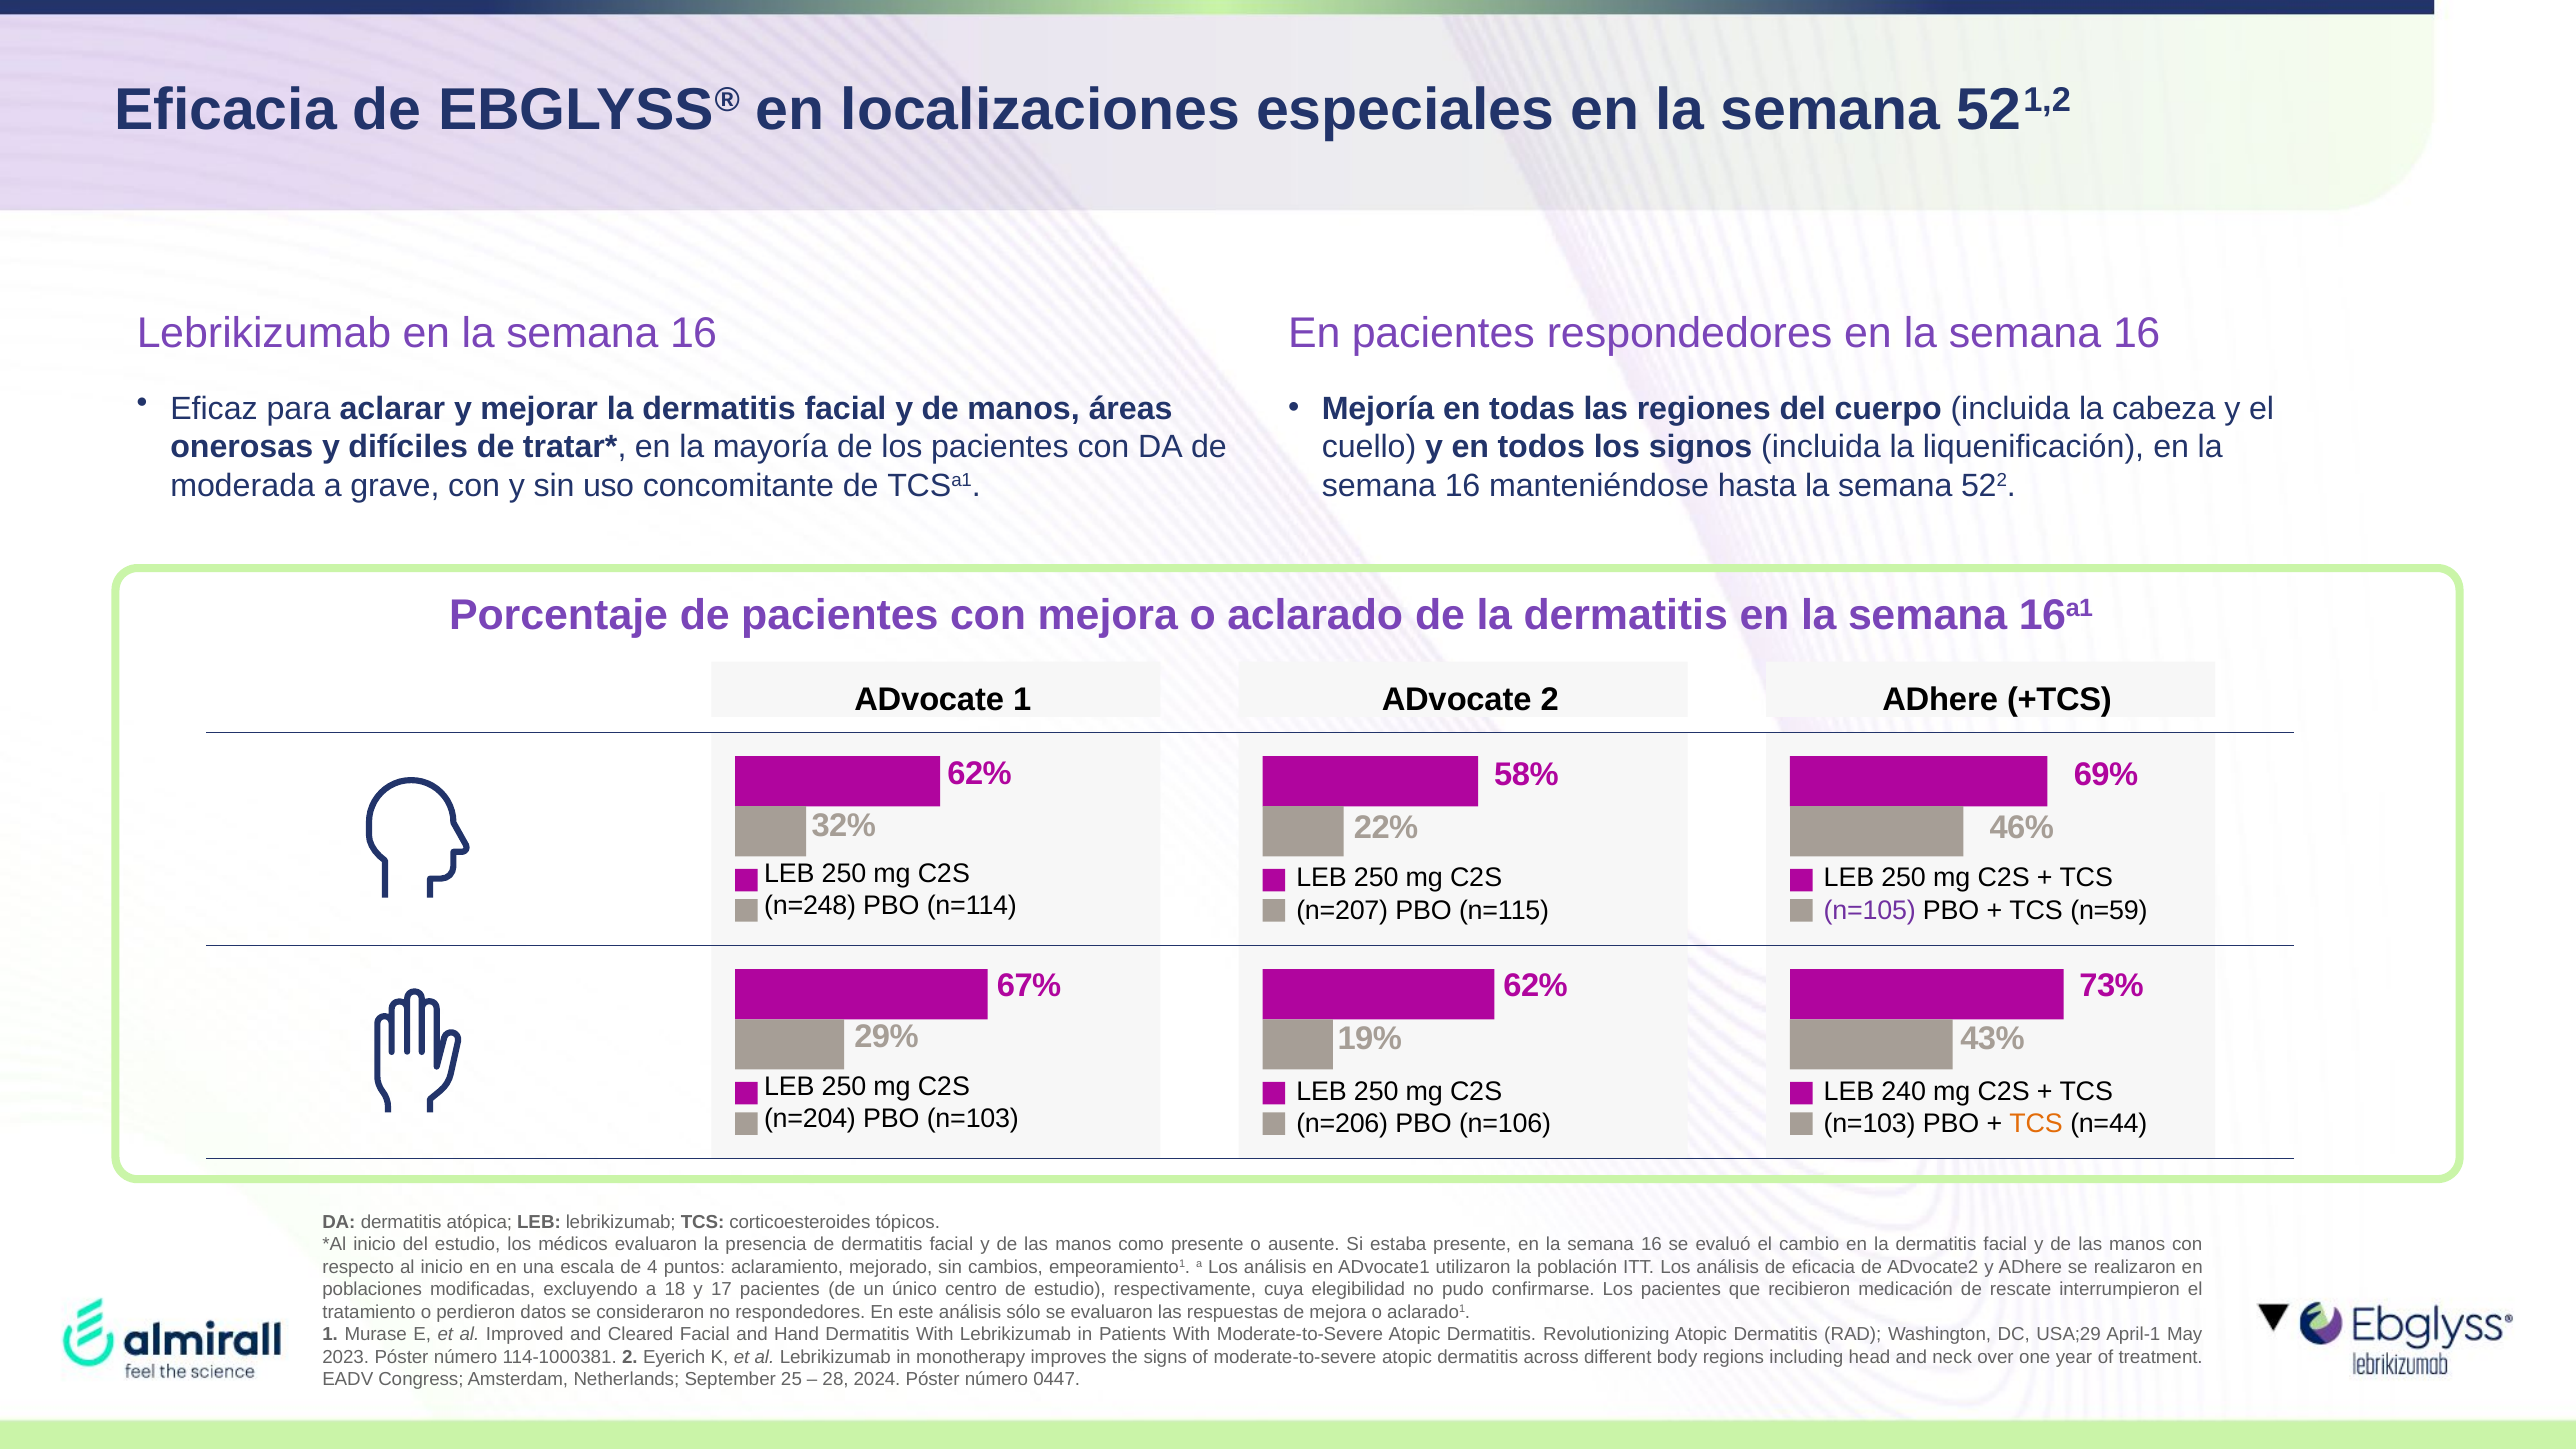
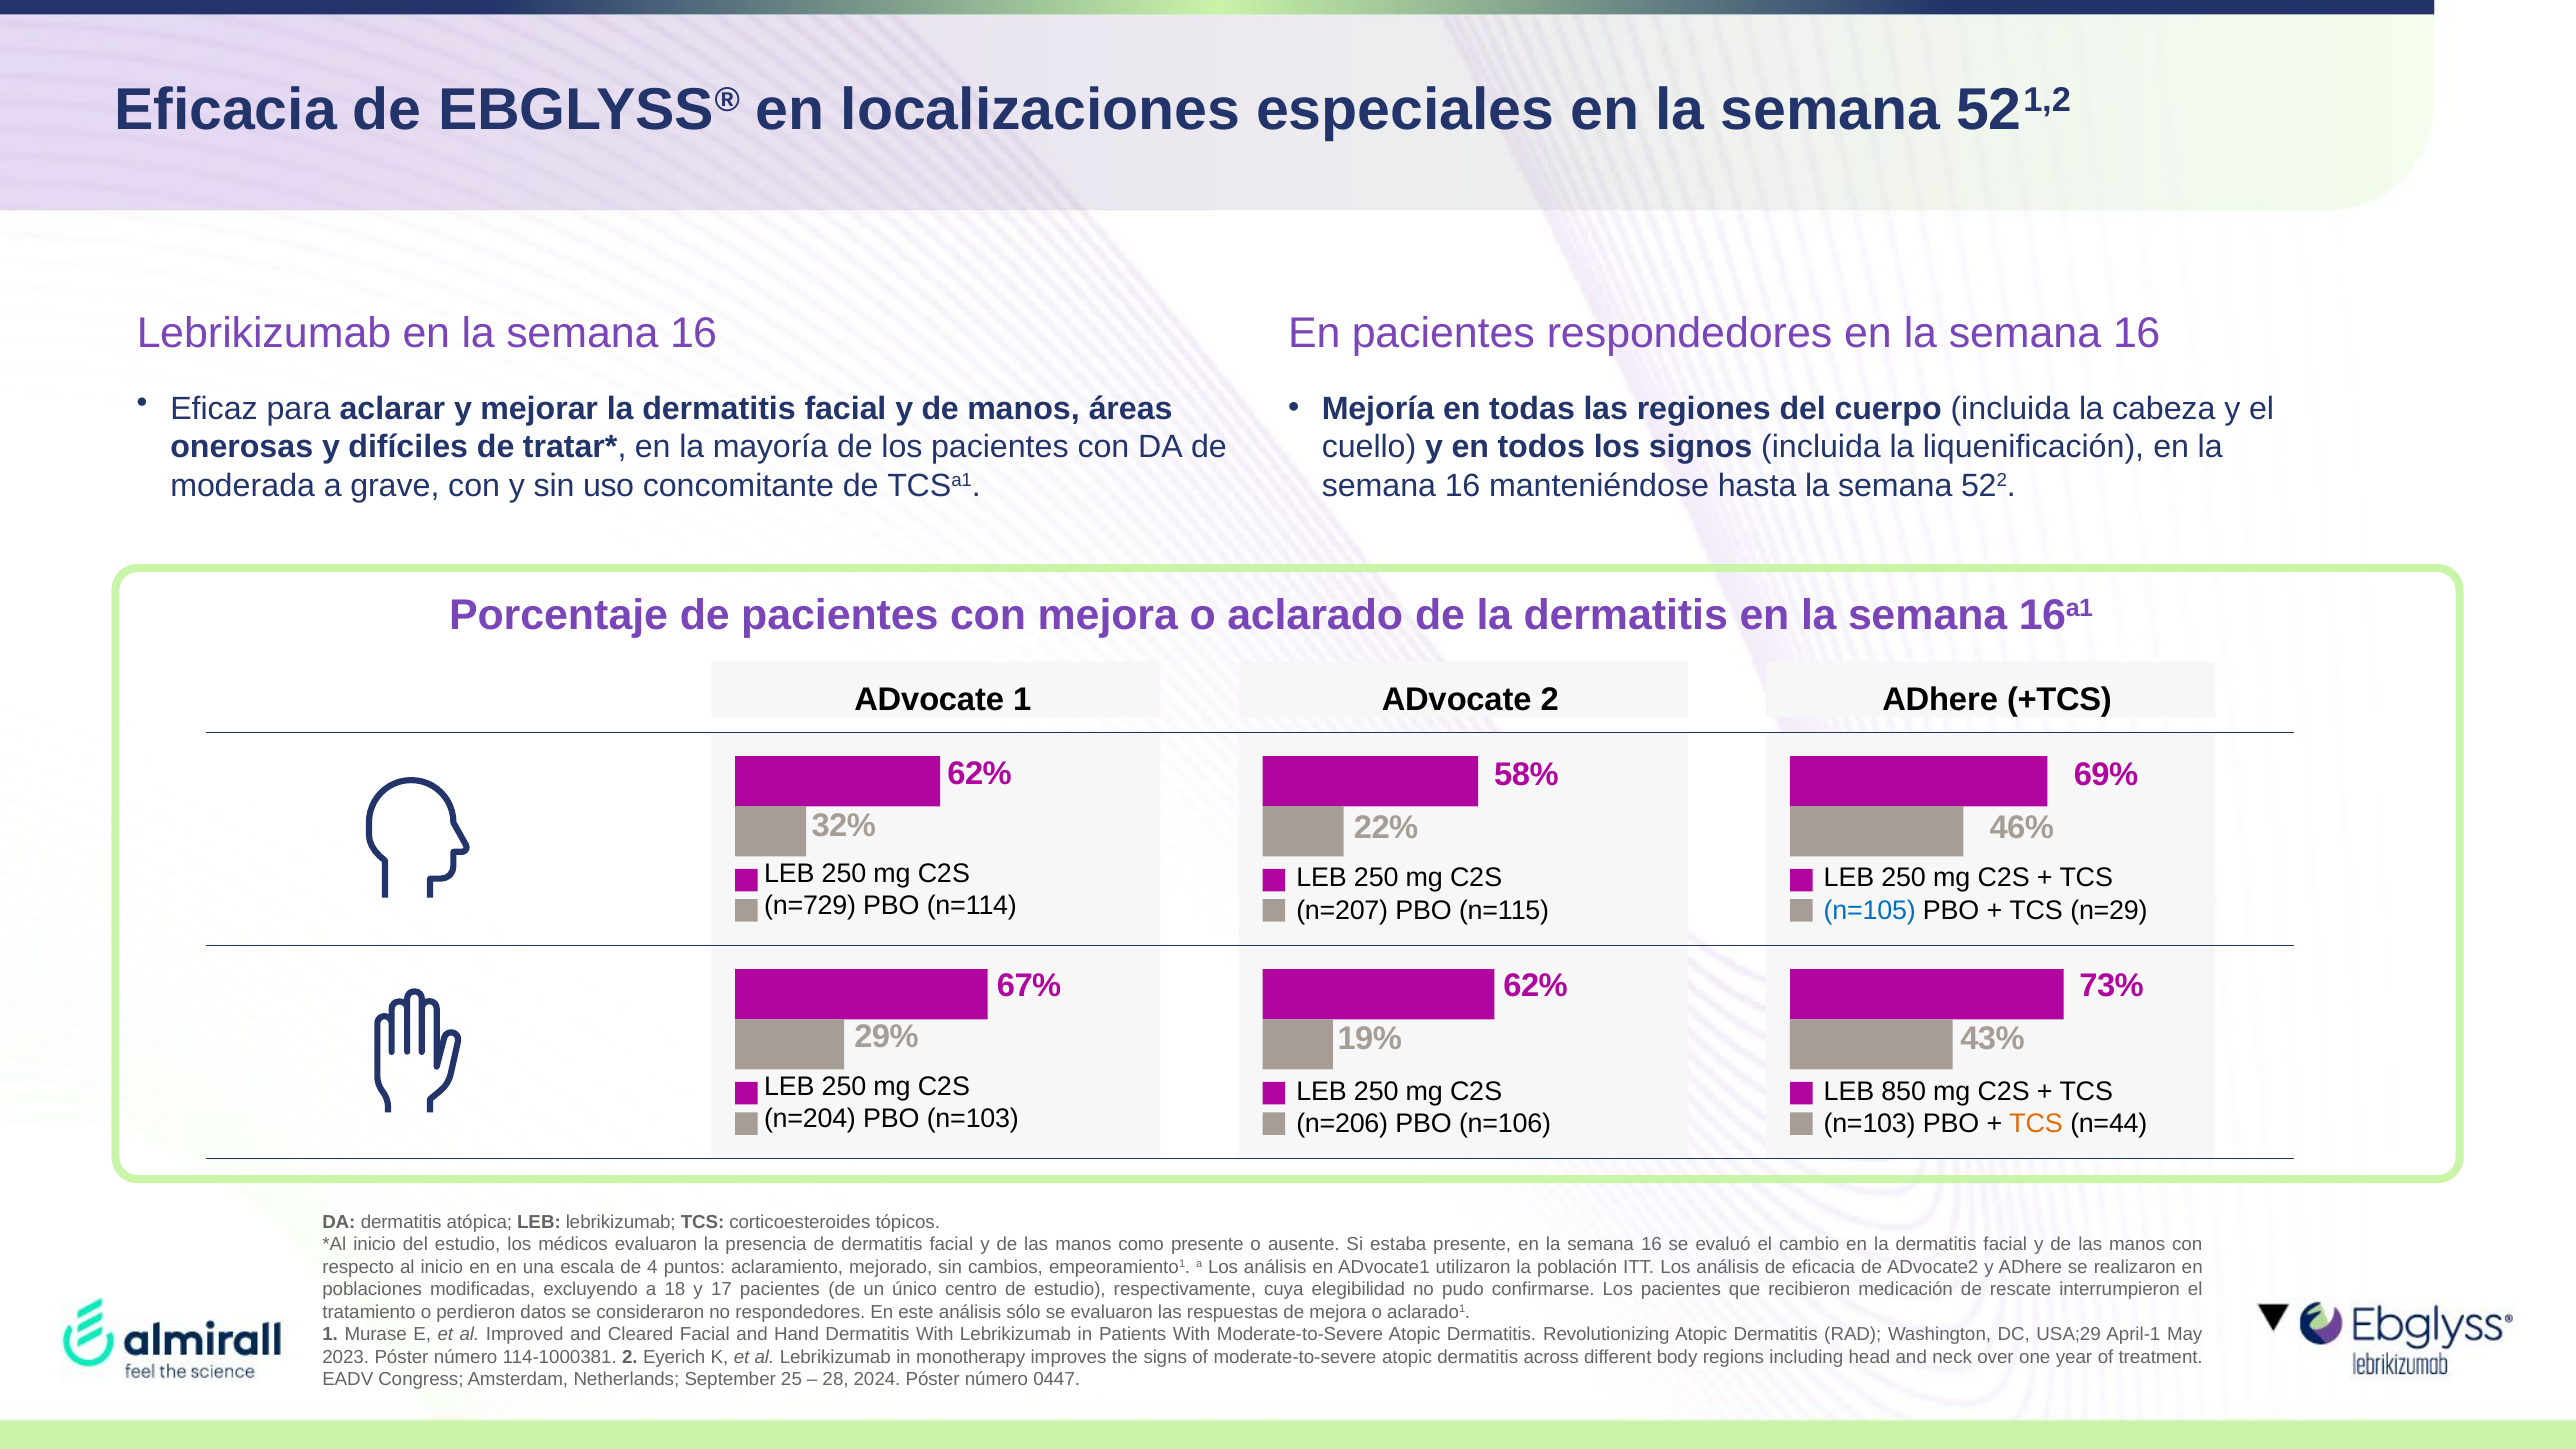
n=248: n=248 -> n=729
n=105 colour: purple -> blue
n=59: n=59 -> n=29
240: 240 -> 850
